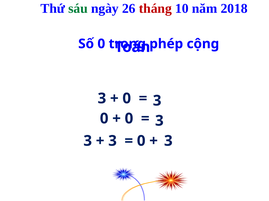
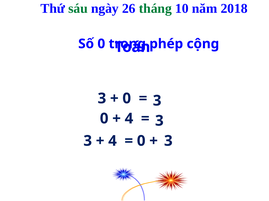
tháng colour: red -> green
0 at (129, 119): 0 -> 4
3 at (113, 141): 3 -> 4
